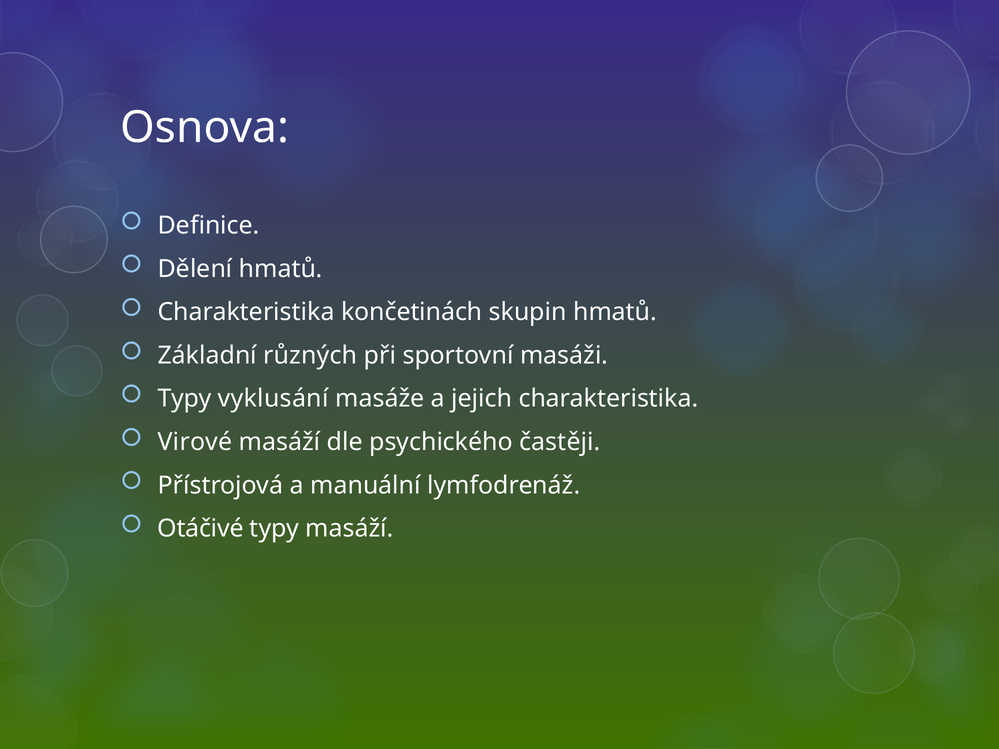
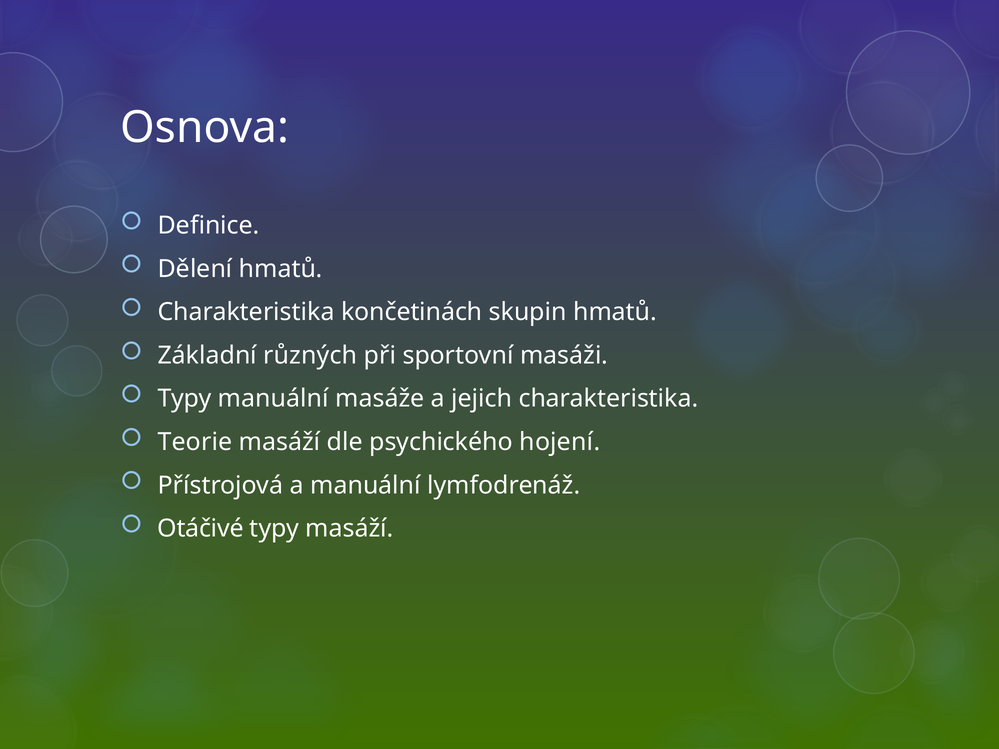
Typy vyklusání: vyklusání -> manuální
Virové: Virové -> Teorie
častěji: častěji -> hojení
